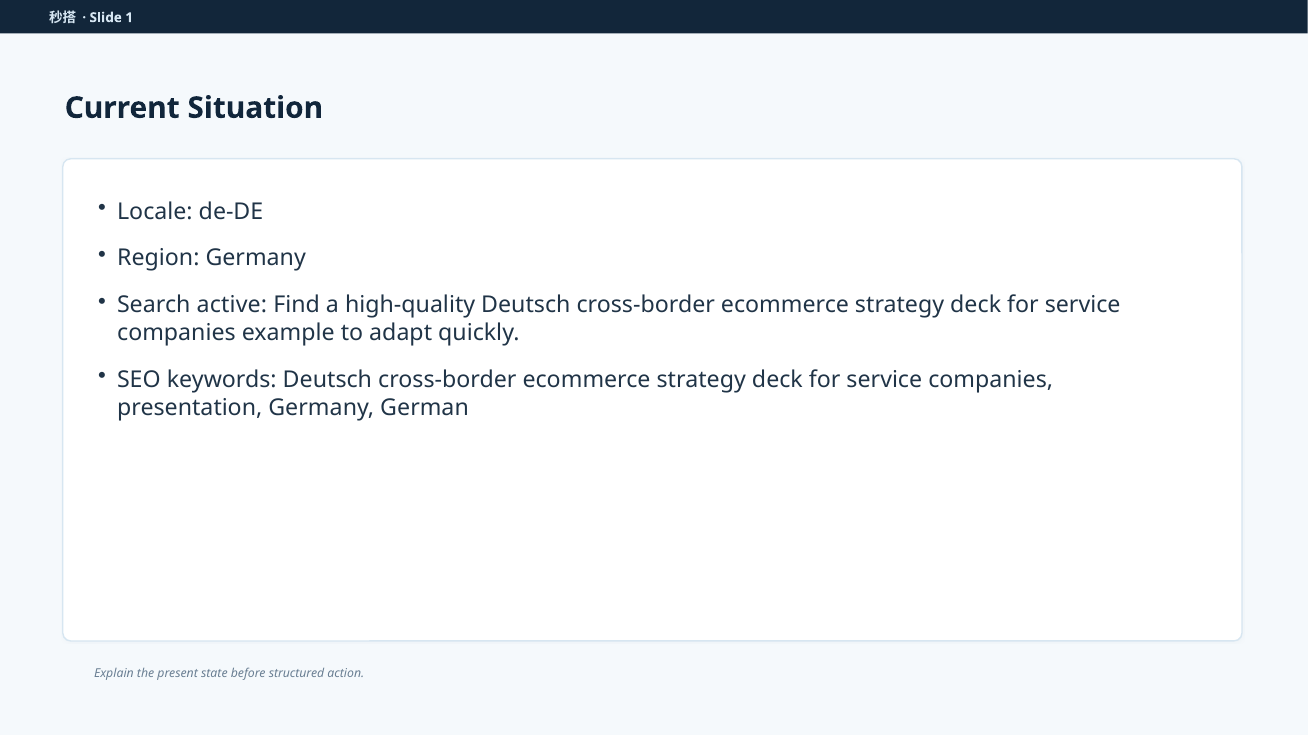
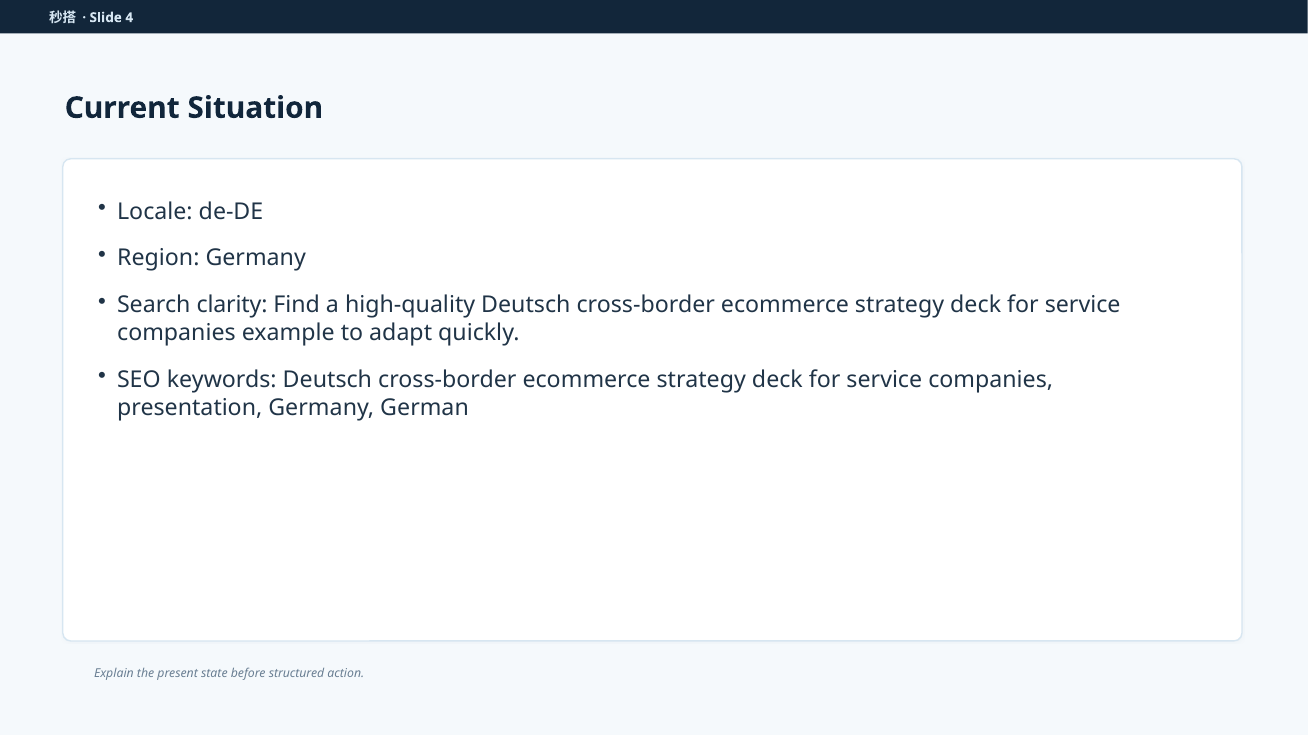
1: 1 -> 4
active: active -> clarity
